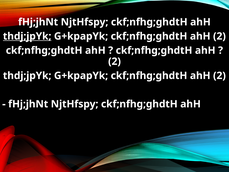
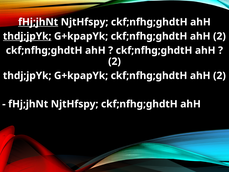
fHj;jhNt at (38, 22) underline: none -> present
